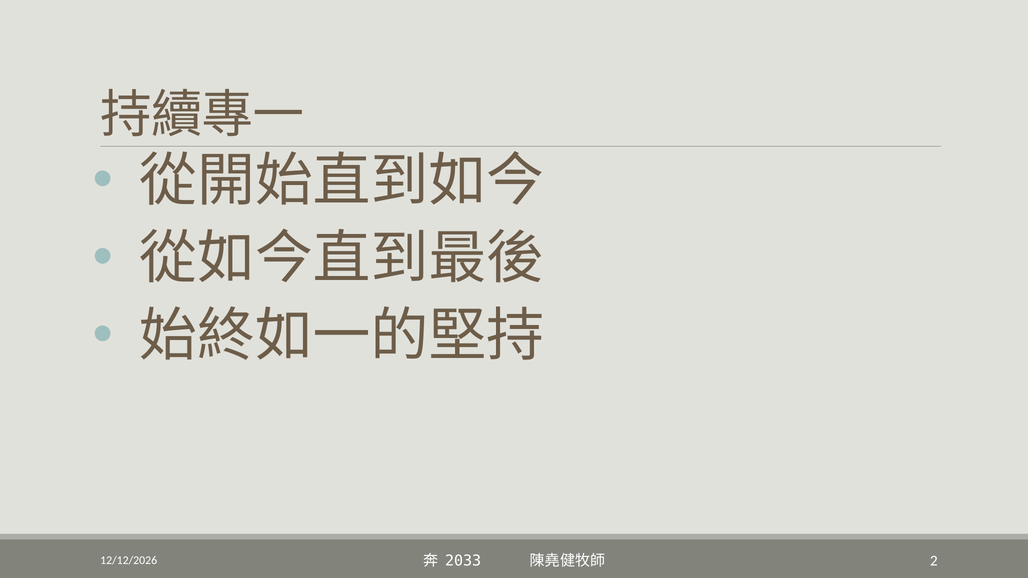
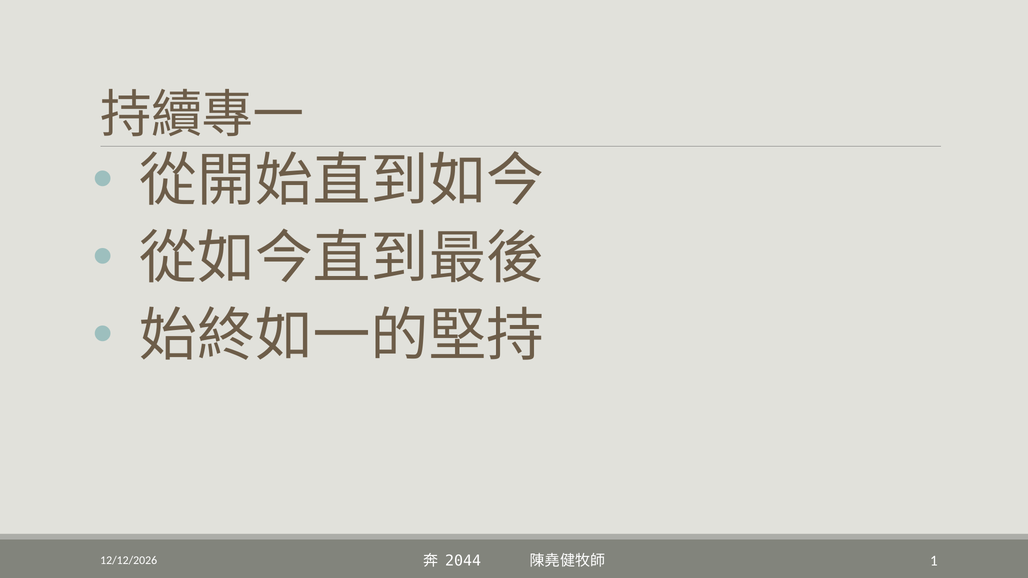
2033: 2033 -> 2044
2: 2 -> 1
